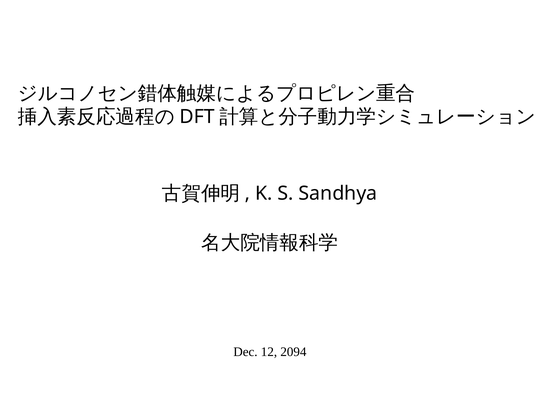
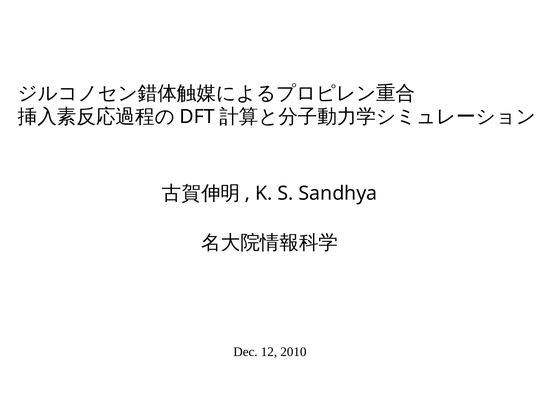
2094: 2094 -> 2010
